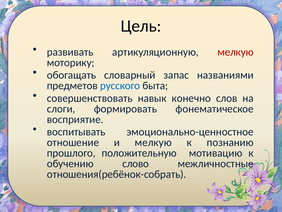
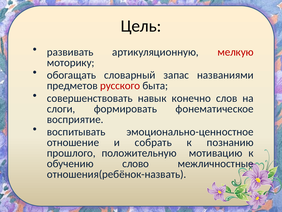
русского colour: blue -> red
и мелкую: мелкую -> собрать
отношения(ребёнок-собрать: отношения(ребёнок-собрать -> отношения(ребёнок-назвать
